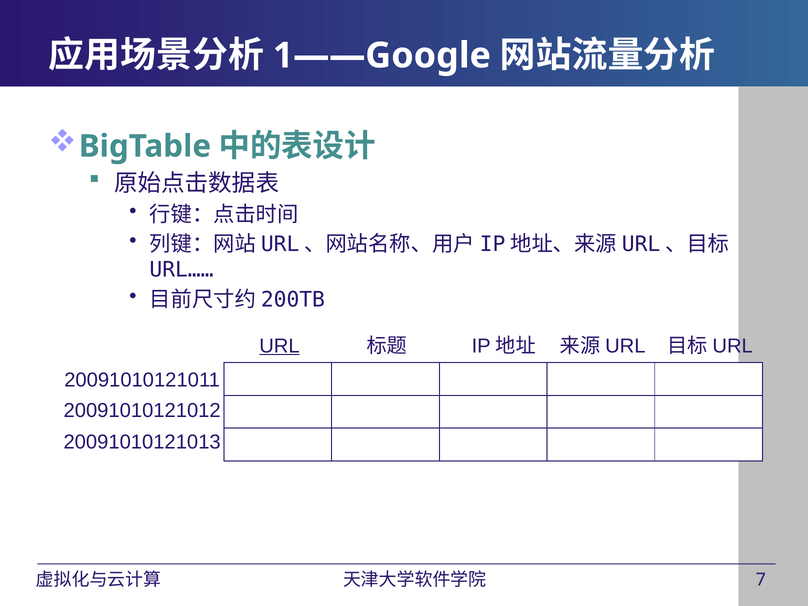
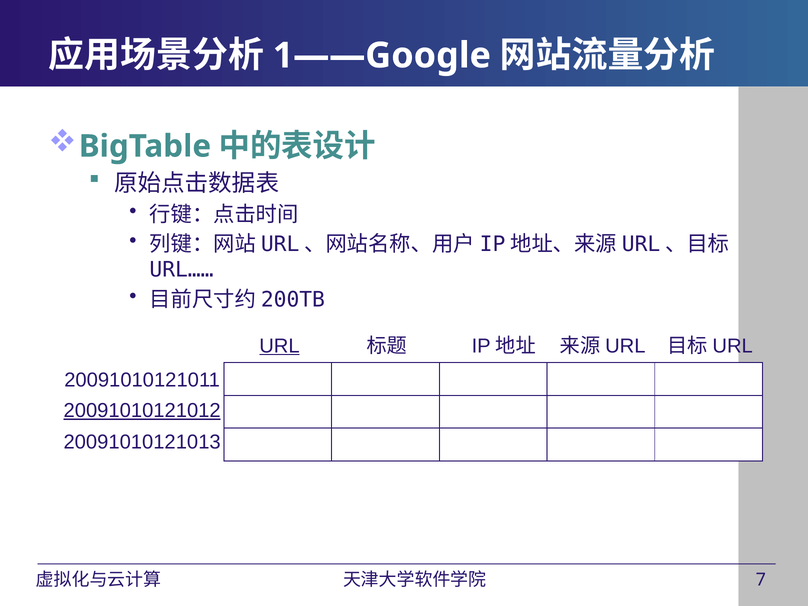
20091010121012 underline: none -> present
